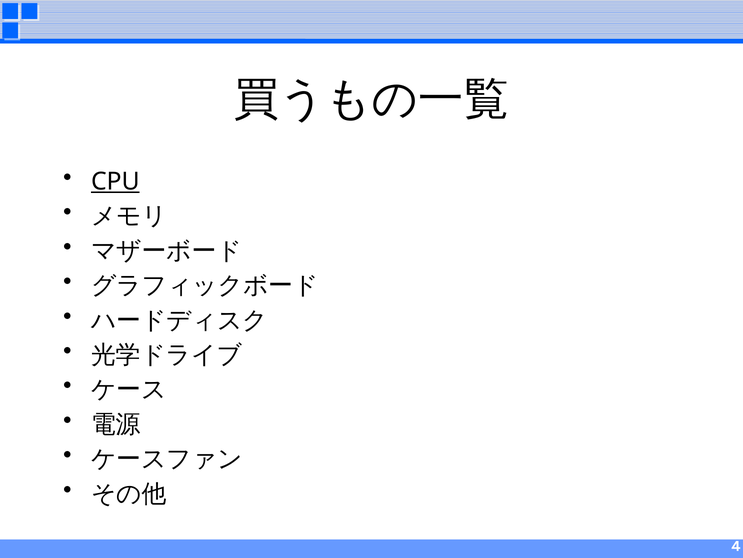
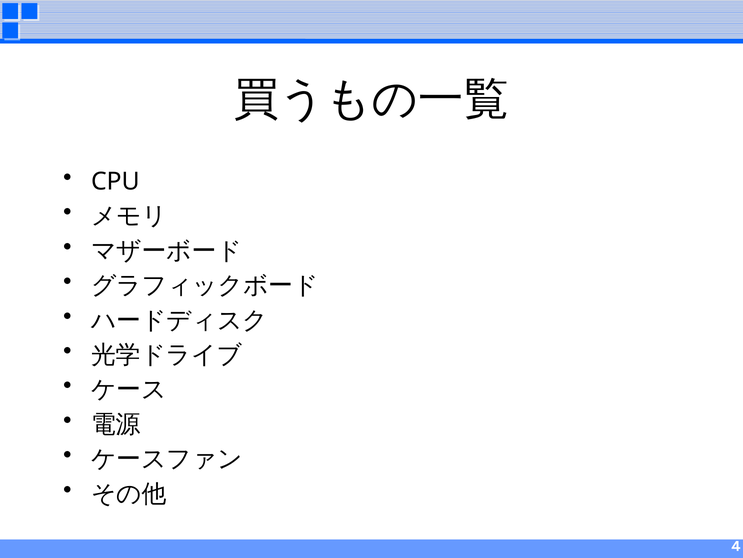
CPU underline: present -> none
